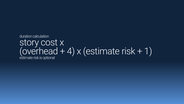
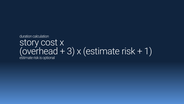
4: 4 -> 3
